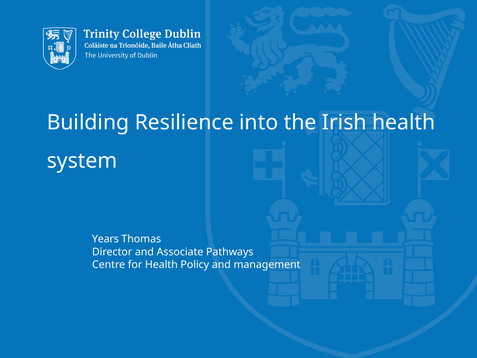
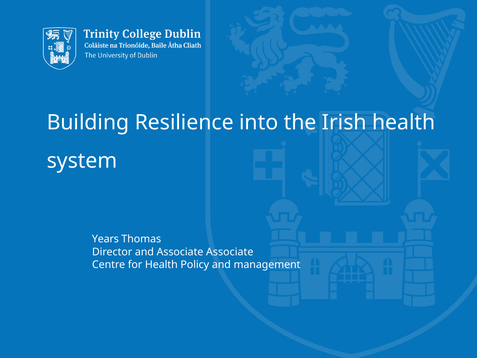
Associate Pathways: Pathways -> Associate
